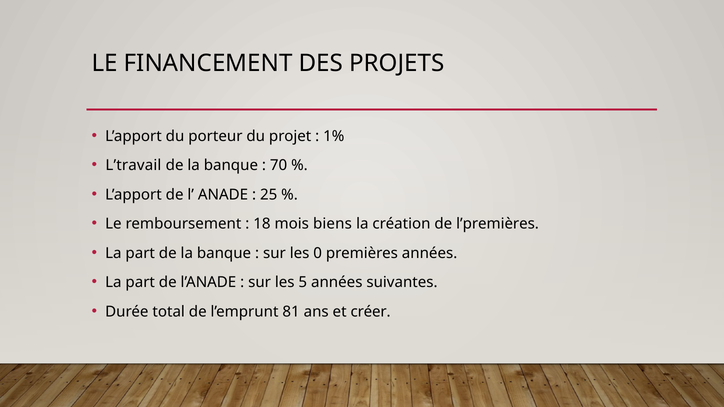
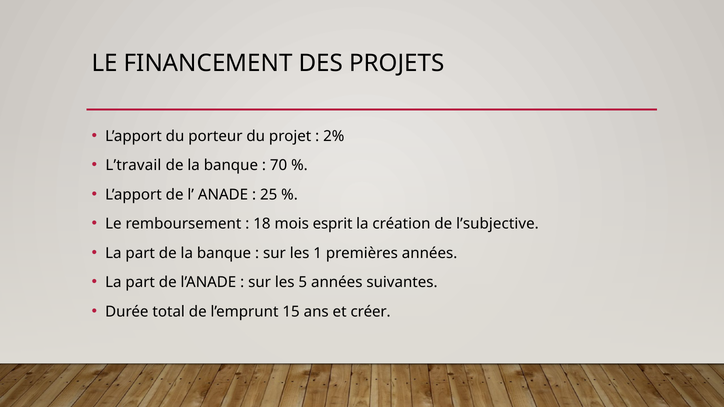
1%: 1% -> 2%
biens: biens -> esprit
l’premières: l’premières -> l’subjective
0: 0 -> 1
81: 81 -> 15
